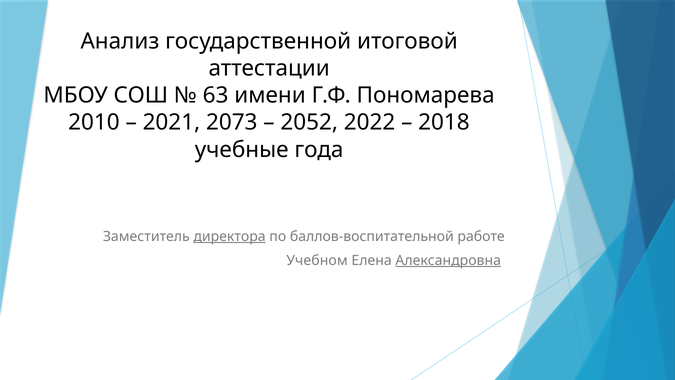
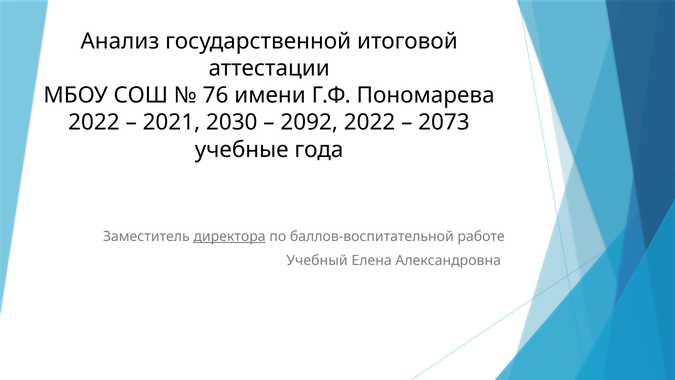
63: 63 -> 76
2010 at (94, 122): 2010 -> 2022
2073: 2073 -> 2030
2052: 2052 -> 2092
2018: 2018 -> 2073
Учебном: Учебном -> Учебный
Александровна underline: present -> none
